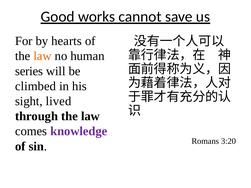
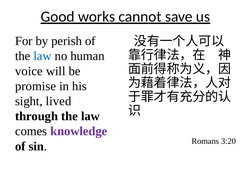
hearts: hearts -> perish
law at (43, 56) colour: orange -> blue
series: series -> voice
climbed: climbed -> promise
